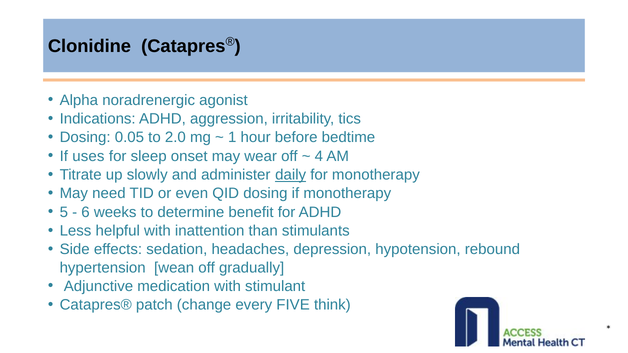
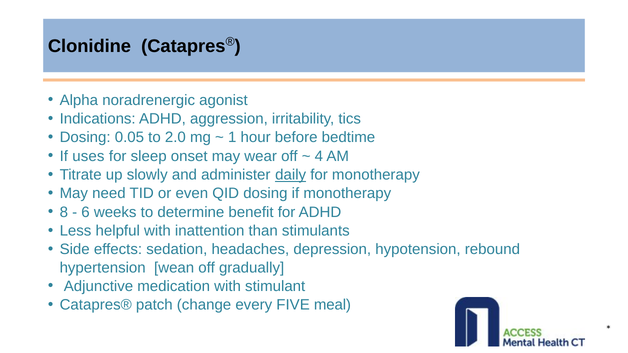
5: 5 -> 8
think: think -> meal
